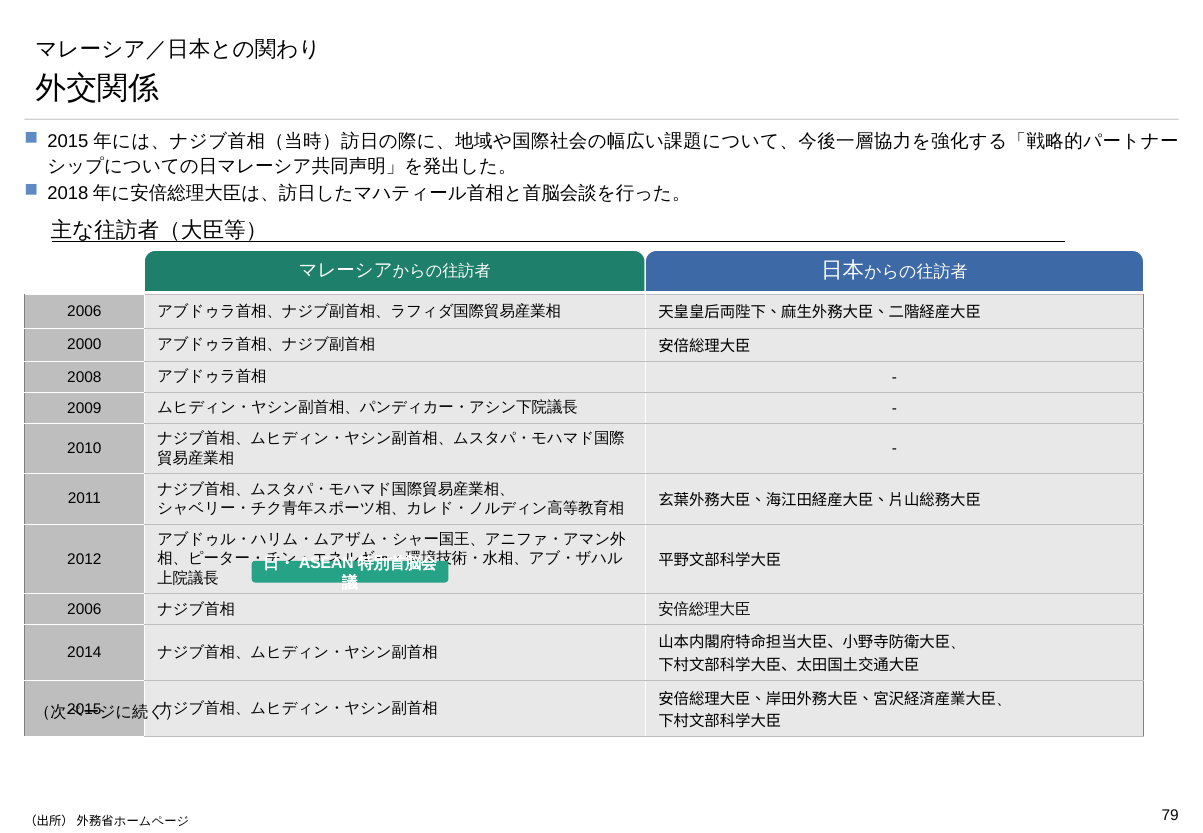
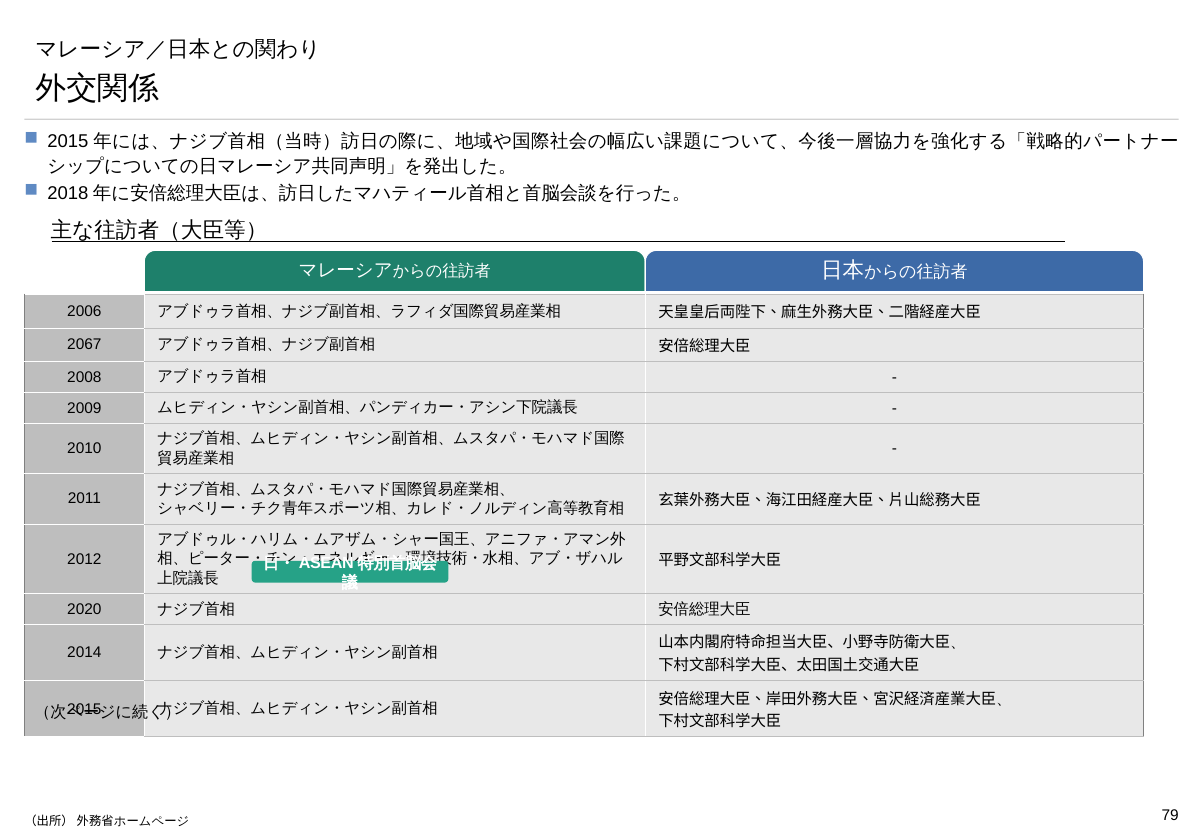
2000: 2000 -> 2067
2006 at (84, 609): 2006 -> 2020
